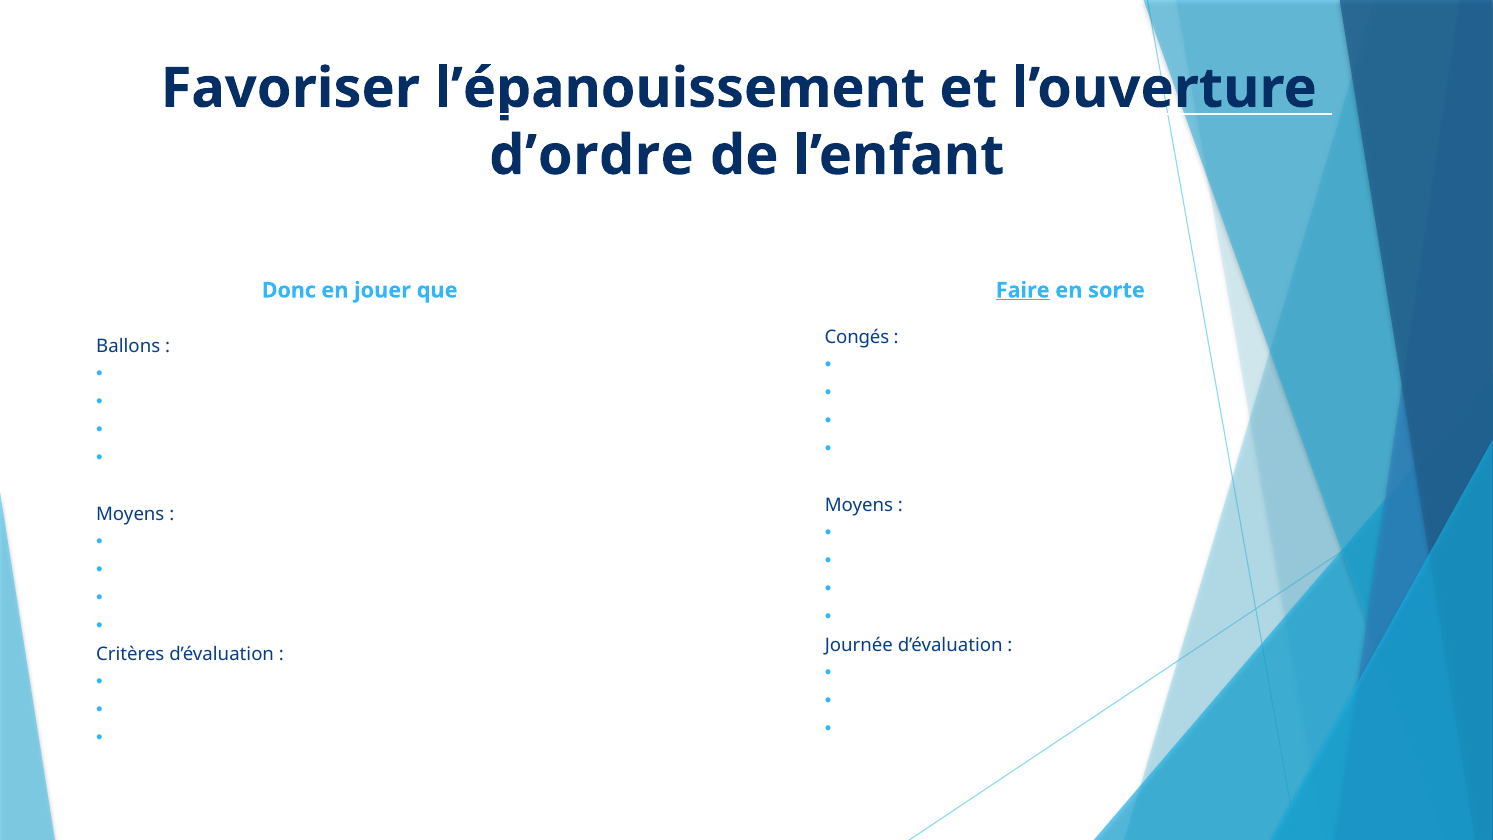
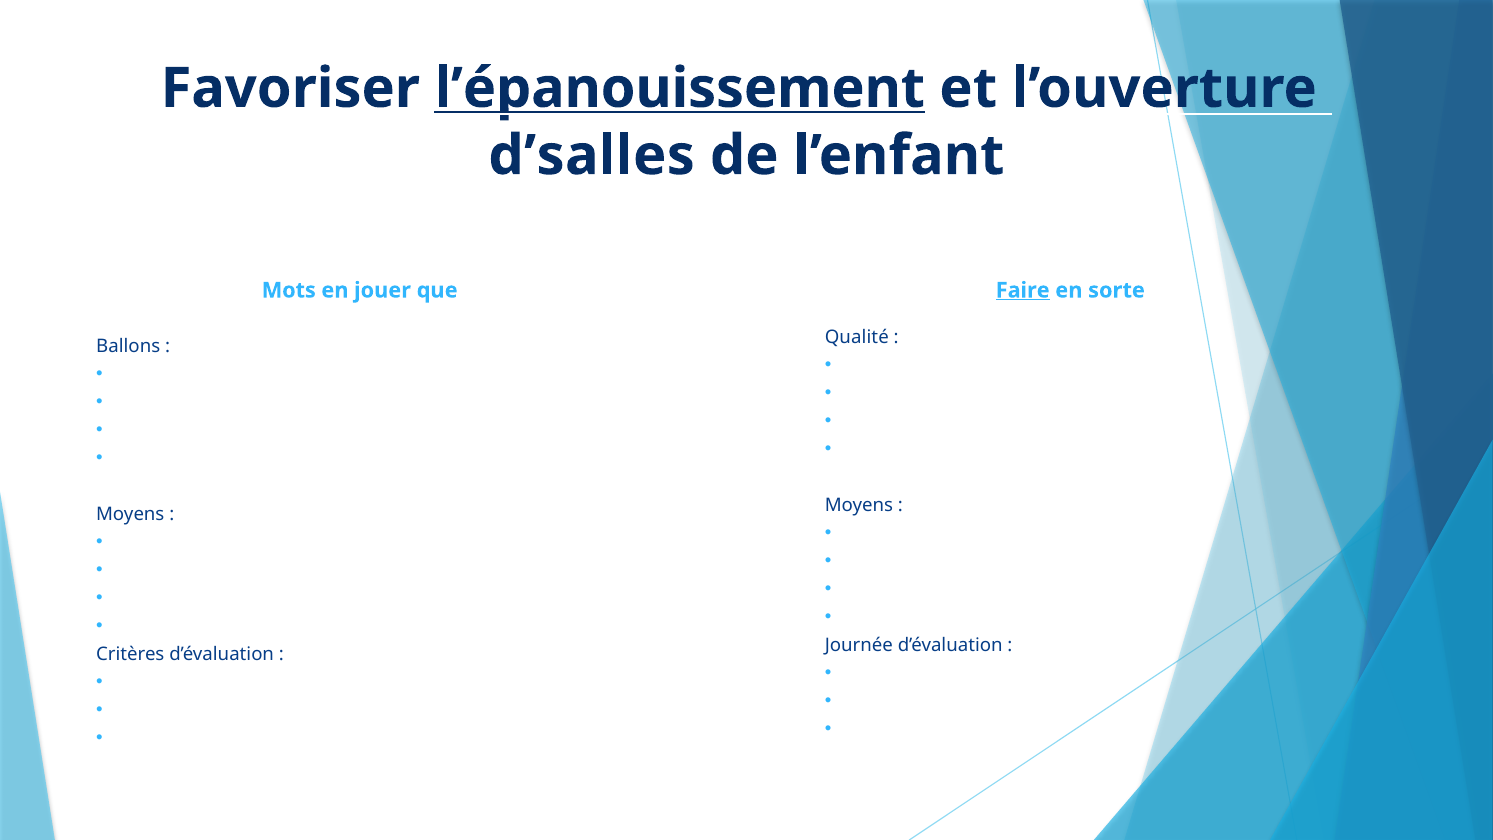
l’épanouissement underline: none -> present
d’ordre: d’ordre -> d’salles
Donc: Donc -> Mots
Congés: Congés -> Qualité
